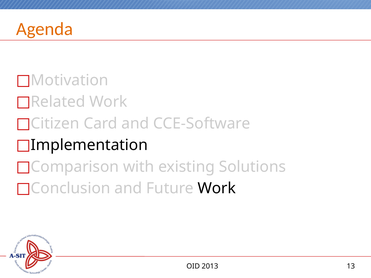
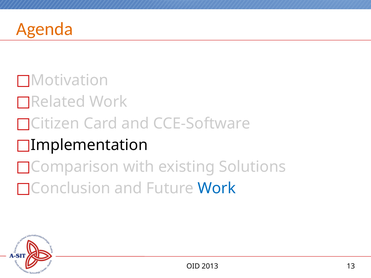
Work at (217, 188) colour: black -> blue
